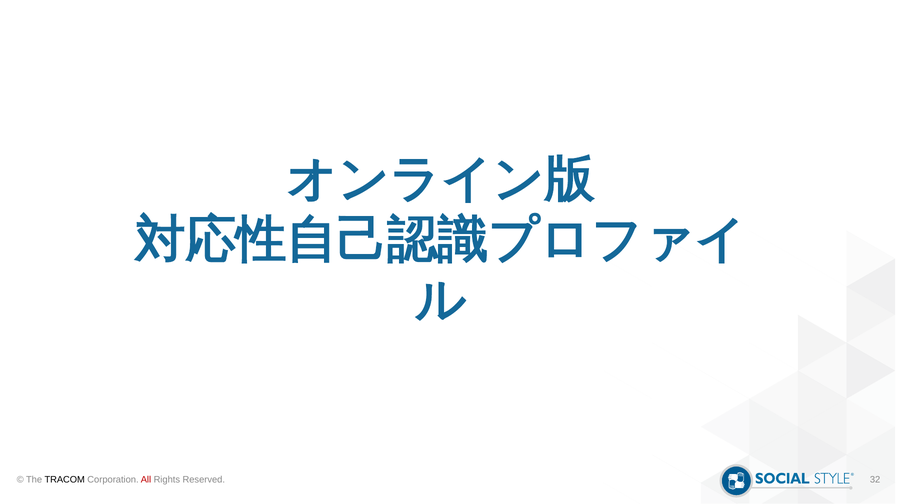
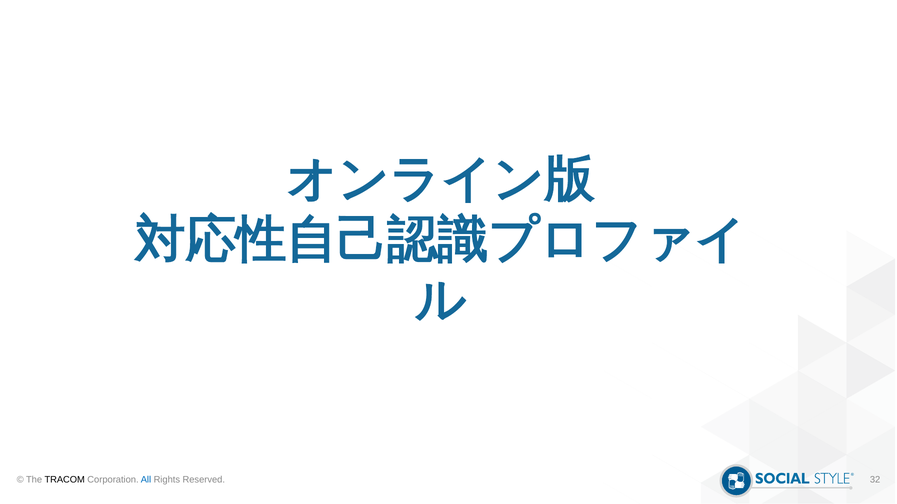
All colour: red -> blue
